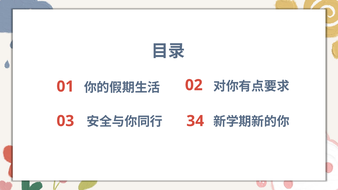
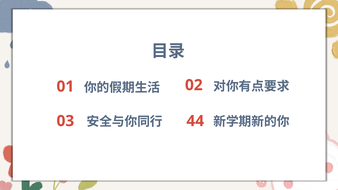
34: 34 -> 44
